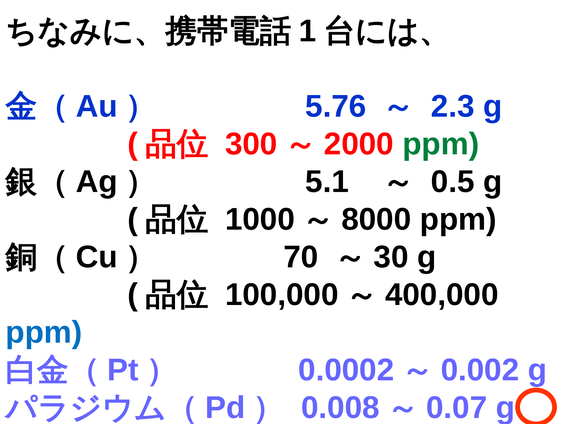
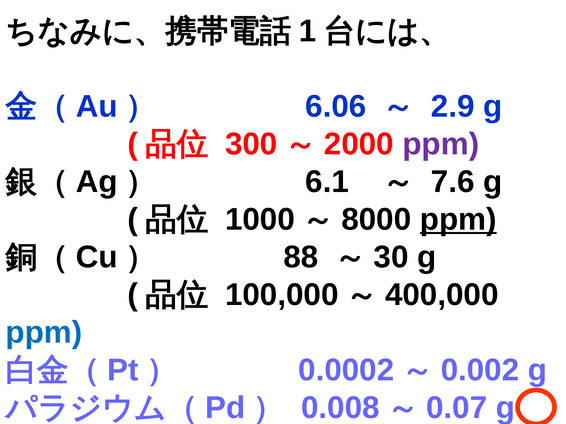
5.76: 5.76 -> 6.06
2.3: 2.3 -> 2.9
ppm at (441, 144) colour: green -> purple
5.1: 5.1 -> 6.1
0.5: 0.5 -> 7.6
ppm at (458, 220) underline: none -> present
70: 70 -> 88
